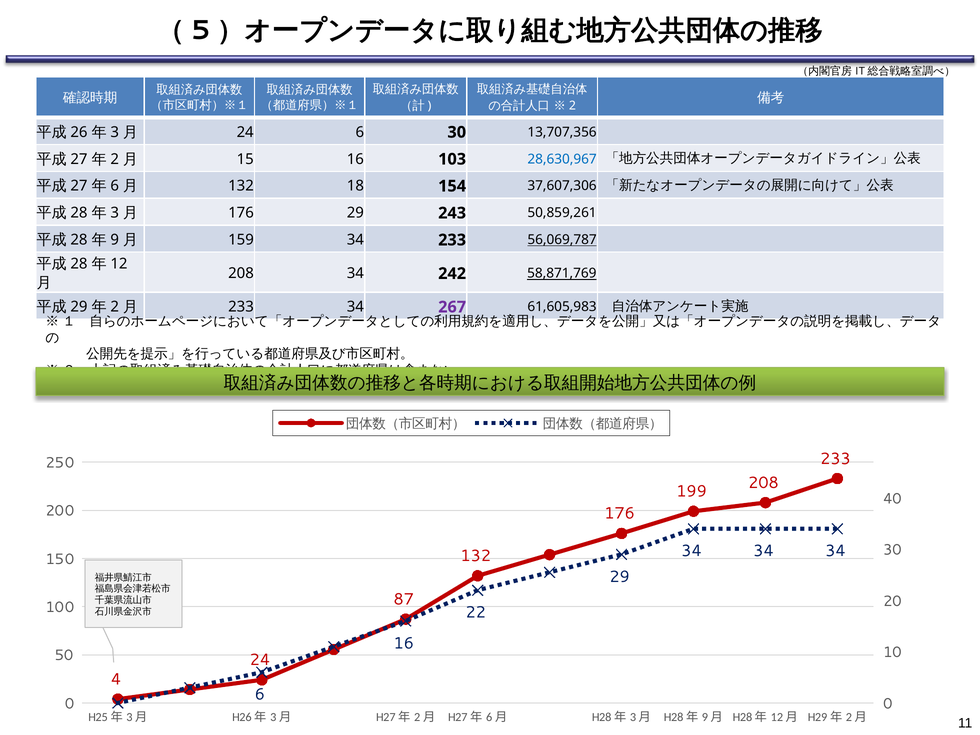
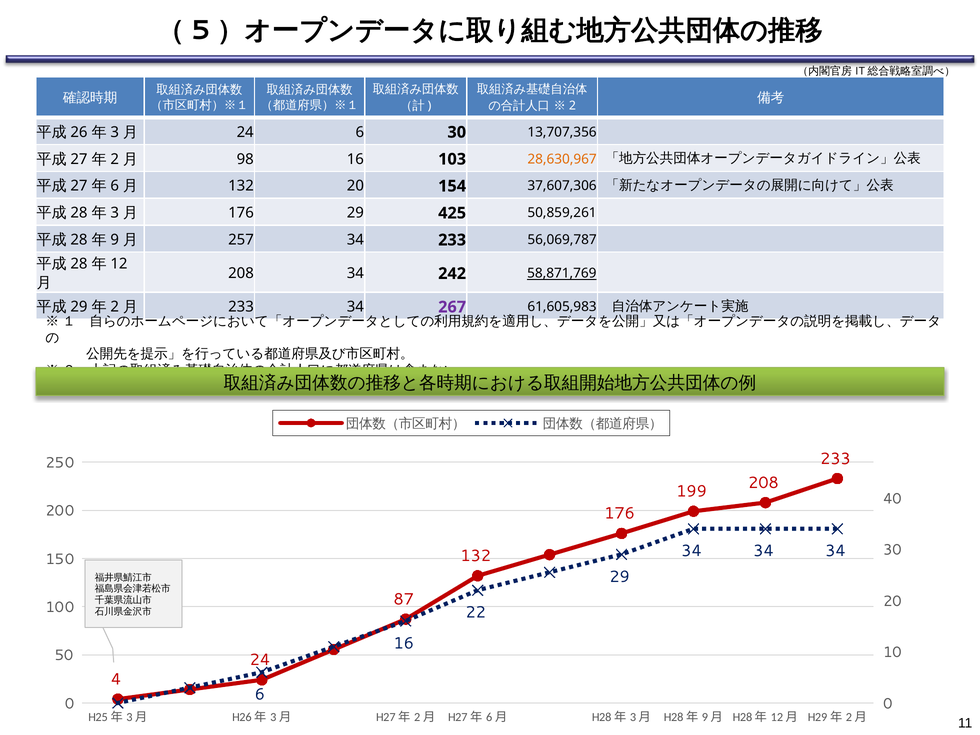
15: 15 -> 98
28,630,967 colour: blue -> orange
132 18: 18 -> 20
243: 243 -> 425
159: 159 -> 257
56,069,787 underline: present -> none
